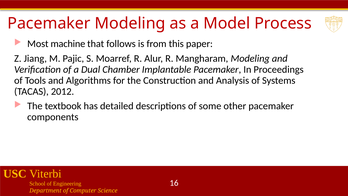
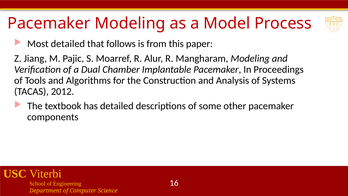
Most machine: machine -> detailed
